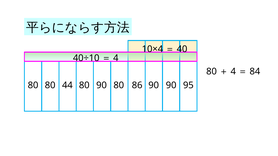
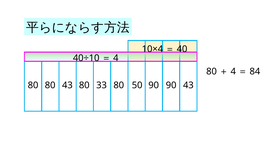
80 44: 44 -> 43
80 90: 90 -> 33
86: 86 -> 50
90 95: 95 -> 43
